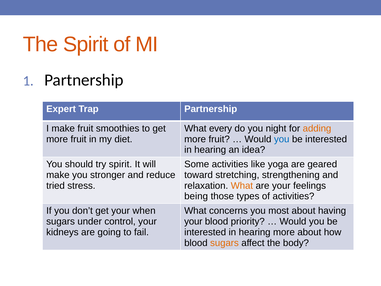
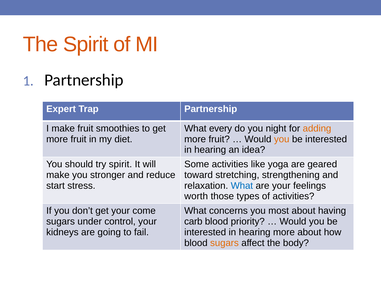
you at (282, 139) colour: blue -> orange
tried: tried -> start
What at (242, 185) colour: orange -> blue
being: being -> worth
when: when -> come
your at (193, 221): your -> carb
